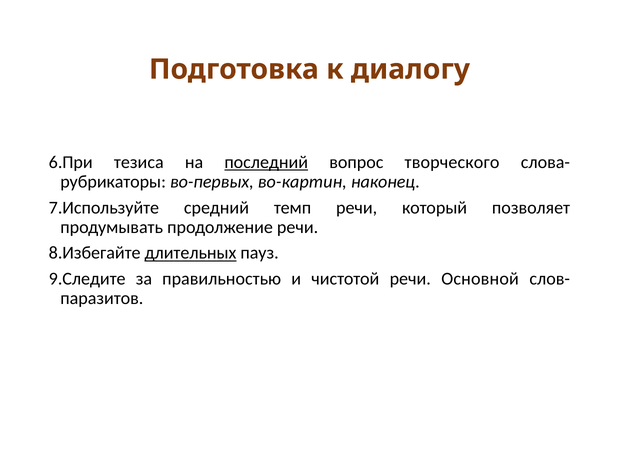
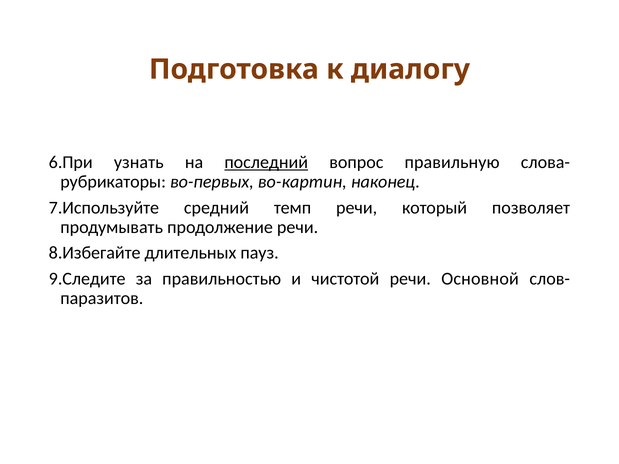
тезиса: тезиса -> узнать
творческого: творческого -> правильную
длительных underline: present -> none
